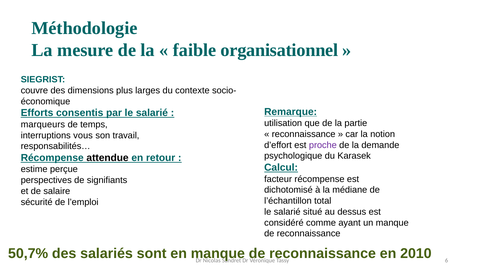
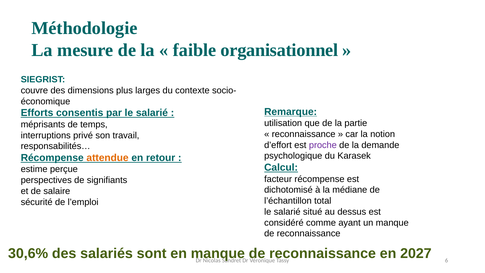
marqueurs: marqueurs -> méprisants
vous: vous -> privé
attendue colour: black -> orange
50,7%: 50,7% -> 30,6%
2010: 2010 -> 2027
